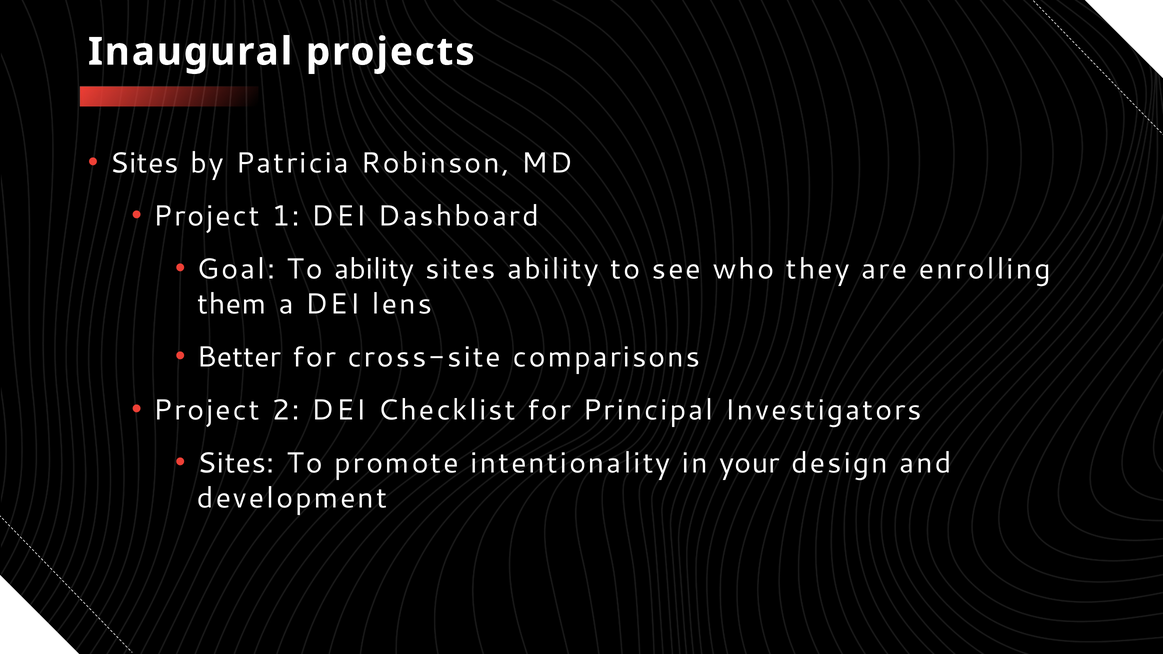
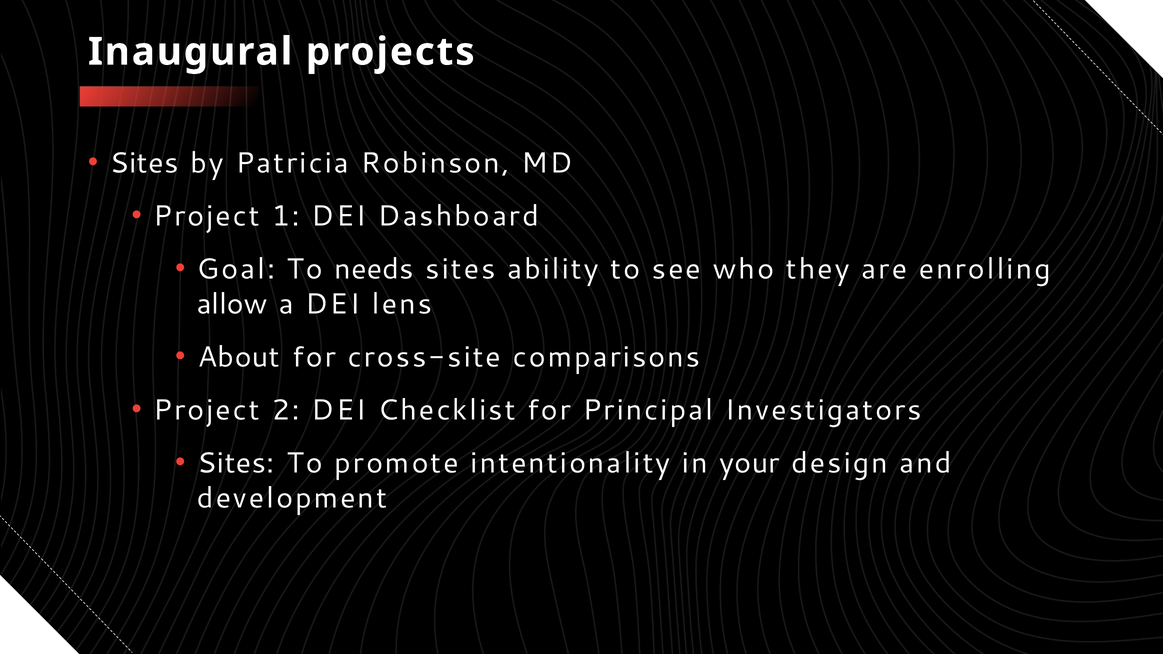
To ability: ability -> needs
them: them -> allow
Better: Better -> About
